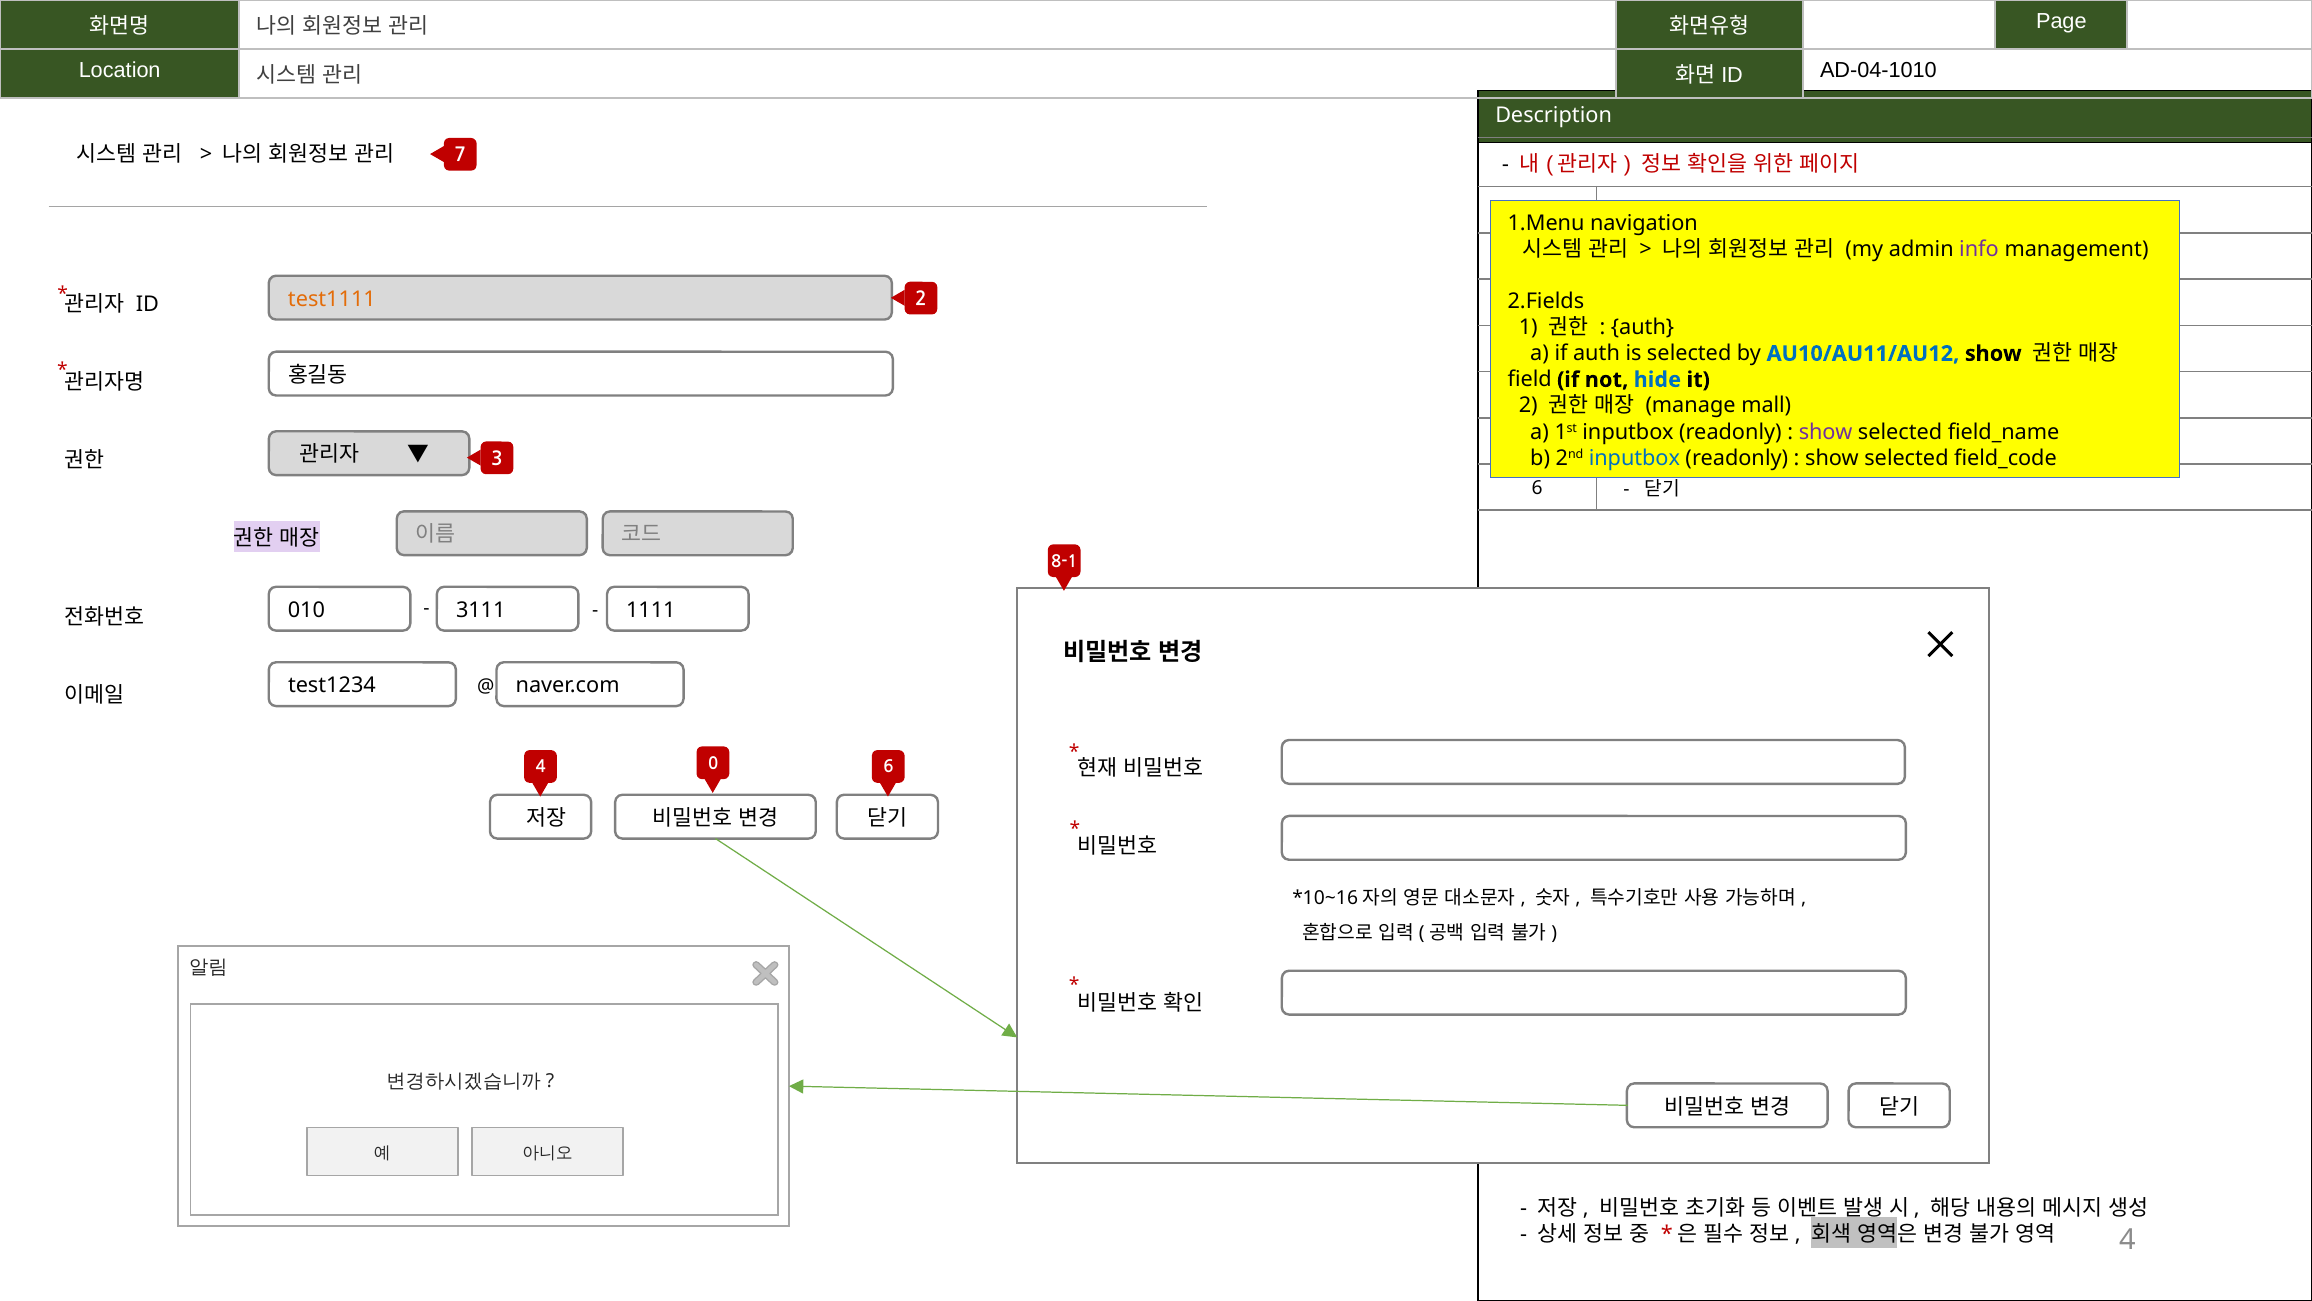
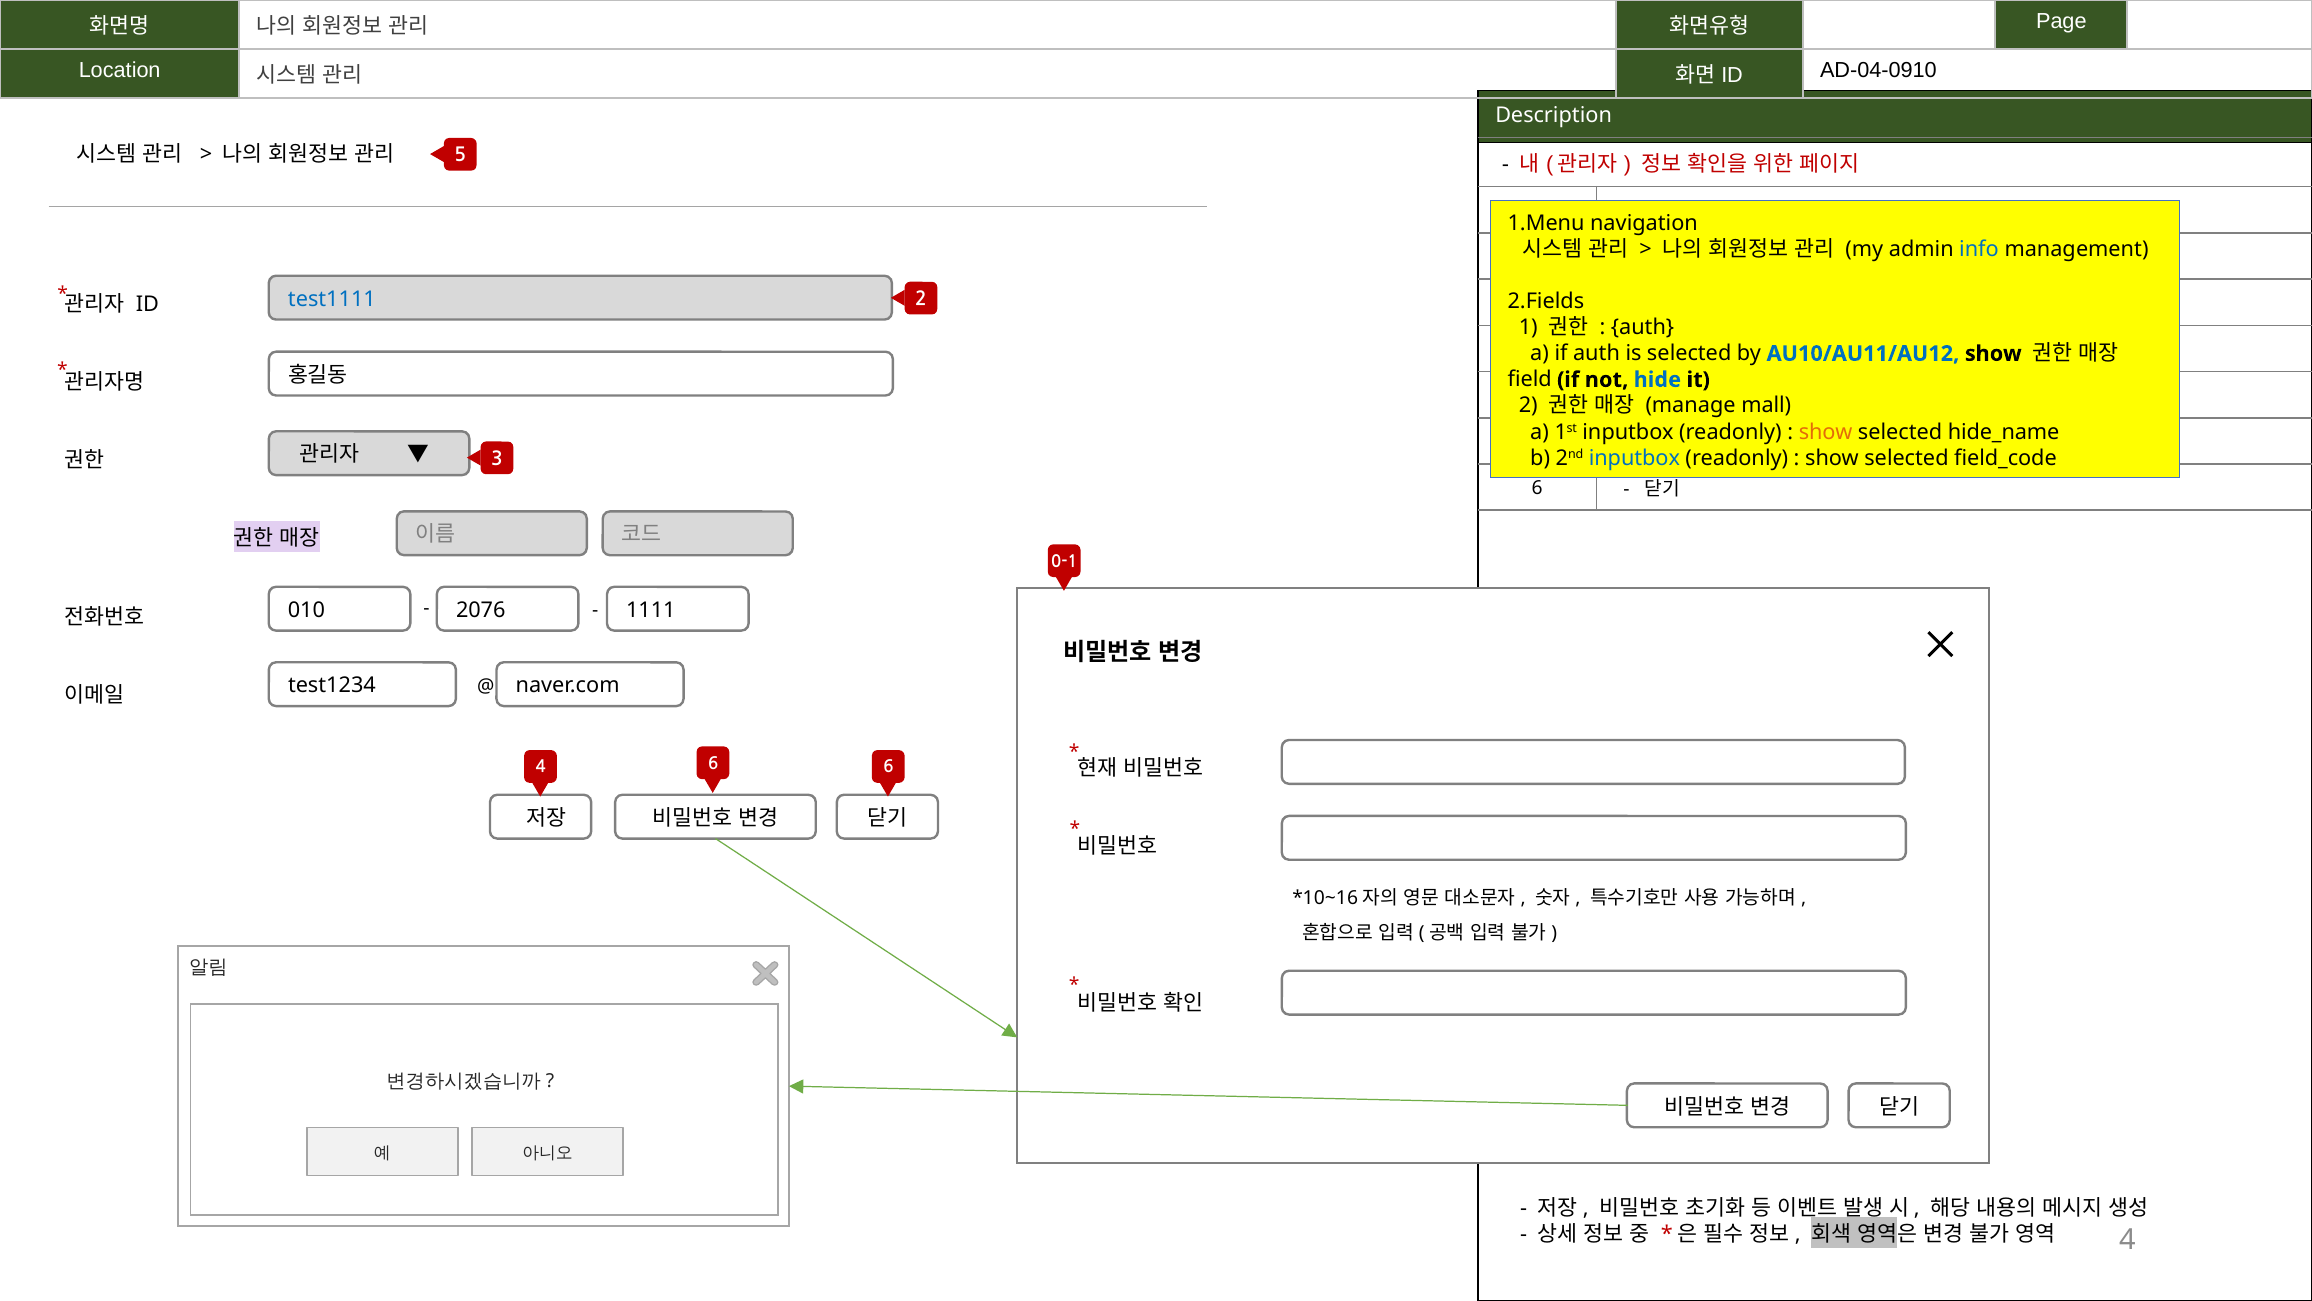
AD-04-1010: AD-04-1010 -> AD-04-0910
7 at (460, 156): 7 -> 5
info colour: purple -> blue
test1111 colour: orange -> blue
show at (1826, 432) colour: purple -> orange
field_name: field_name -> hide_name
8-1: 8-1 -> 0-1
3111: 3111 -> 2076
4 0: 0 -> 6
